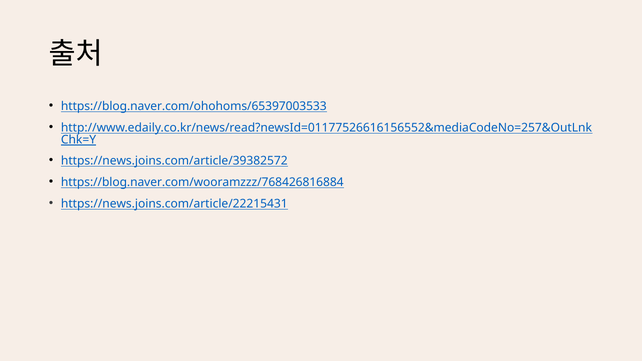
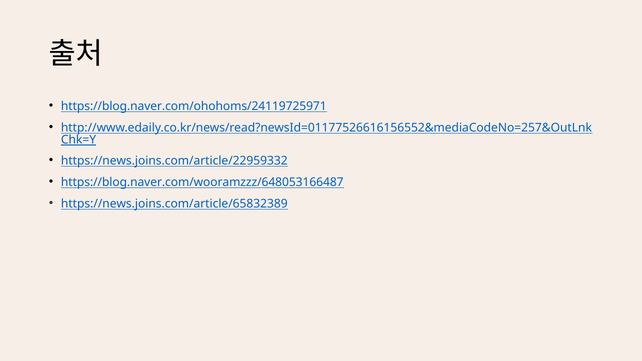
https://blog.naver.com/ohohoms/65397003533: https://blog.naver.com/ohohoms/65397003533 -> https://blog.naver.com/ohohoms/24119725971
https://news.joins.com/article/39382572: https://news.joins.com/article/39382572 -> https://news.joins.com/article/22959332
https://blog.naver.com/wooramzzz/768426816884: https://blog.naver.com/wooramzzz/768426816884 -> https://blog.naver.com/wooramzzz/648053166487
https://news.joins.com/article/22215431: https://news.joins.com/article/22215431 -> https://news.joins.com/article/65832389
